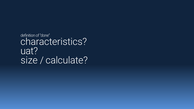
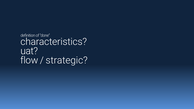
size: size -> flow
calculate: calculate -> strategic
